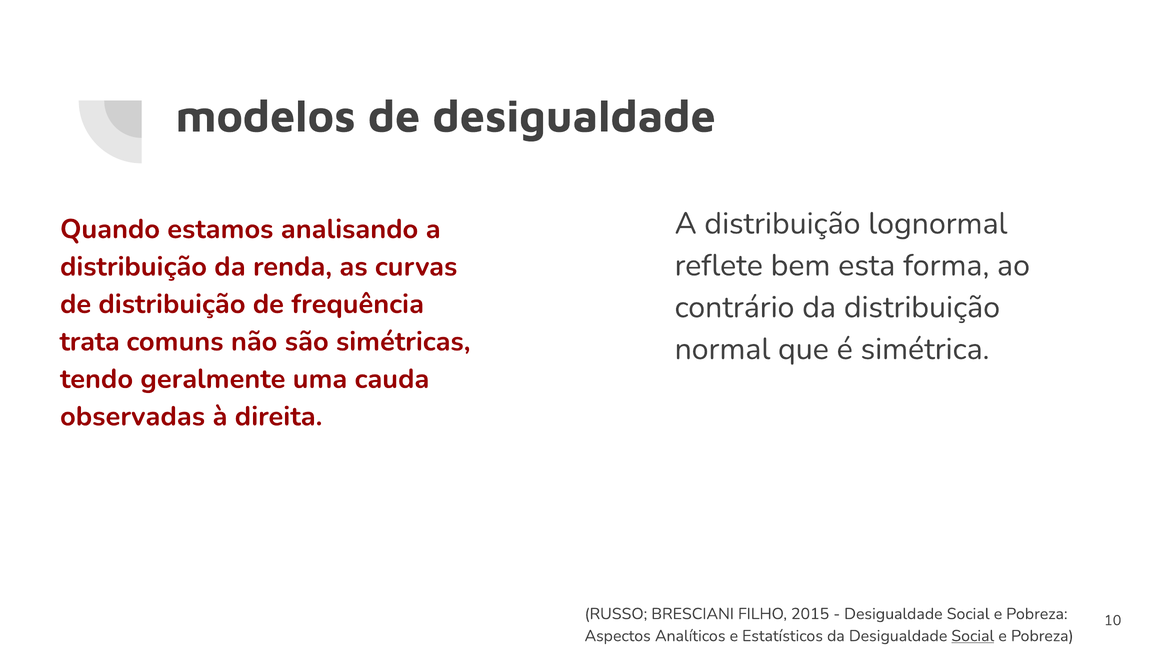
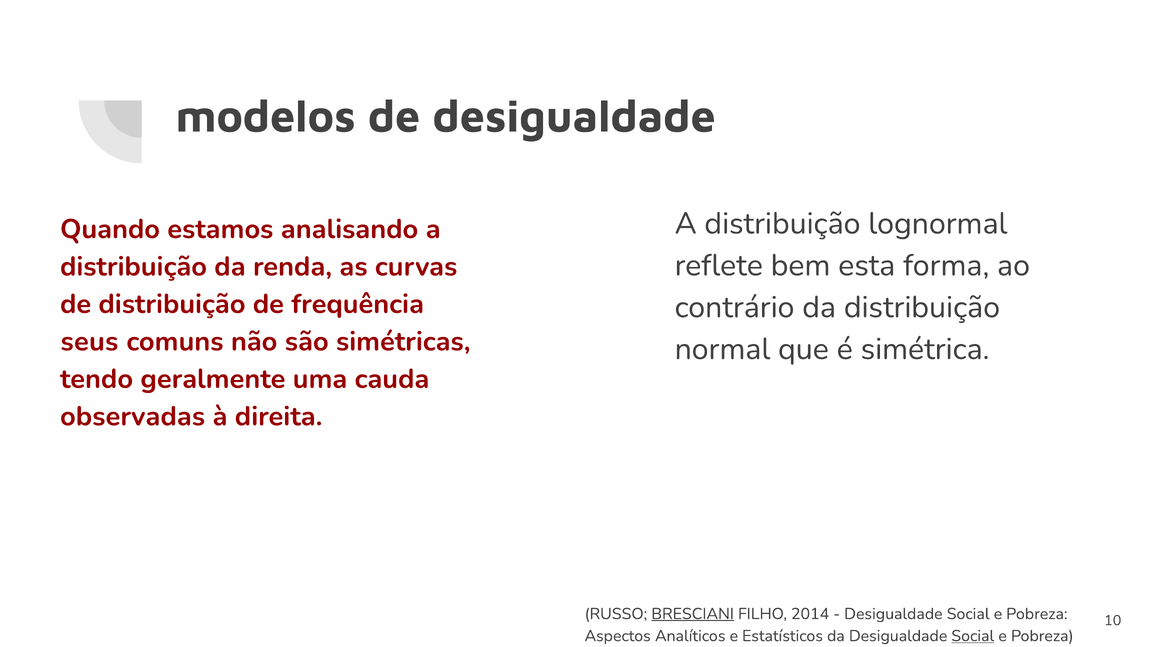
trata: trata -> seus
BRESCIANI underline: none -> present
2015: 2015 -> 2014
